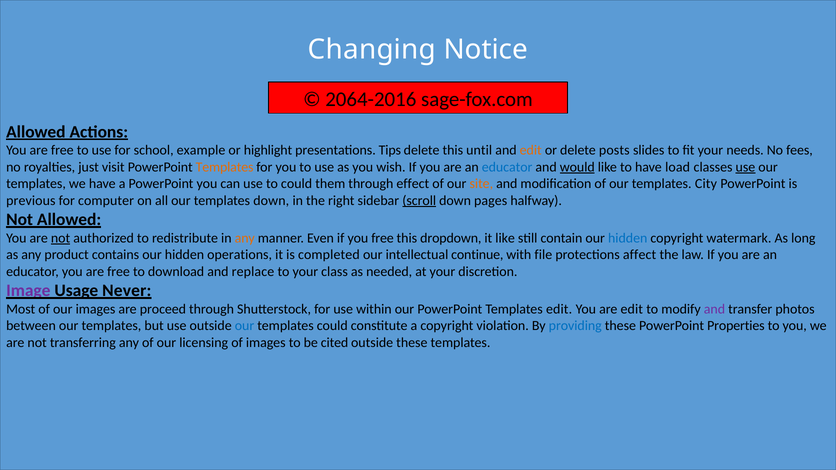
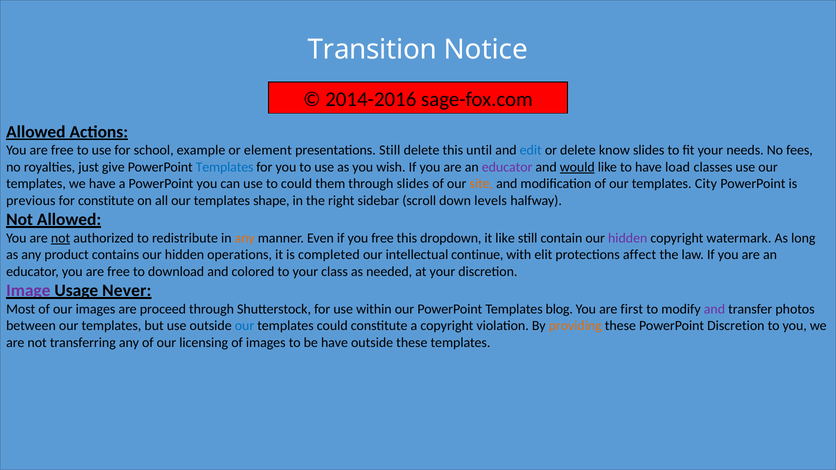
Changing: Changing -> Transition
2064-2016: 2064-2016 -> 2014-2016
highlight: highlight -> element
presentations Tips: Tips -> Still
edit at (531, 150) colour: orange -> blue
posts: posts -> know
visit: visit -> give
Templates at (225, 167) colour: orange -> blue
educator at (507, 167) colour: blue -> purple
use at (745, 167) underline: present -> none
through effect: effect -> slides
for computer: computer -> constitute
templates down: down -> shape
scroll underline: present -> none
pages: pages -> levels
hidden at (628, 238) colour: blue -> purple
file: file -> elit
replace: replace -> colored
Templates edit: edit -> blog
are edit: edit -> first
providing colour: blue -> orange
PowerPoint Properties: Properties -> Discretion
be cited: cited -> have
